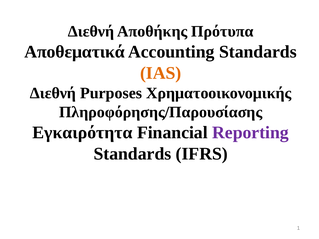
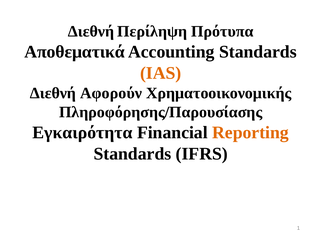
Αποθήκης: Αποθήκης -> Περίληψη
Purposes: Purposes -> Αφορούν
Reporting colour: purple -> orange
